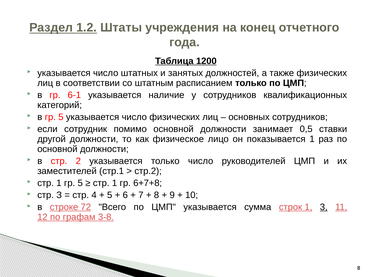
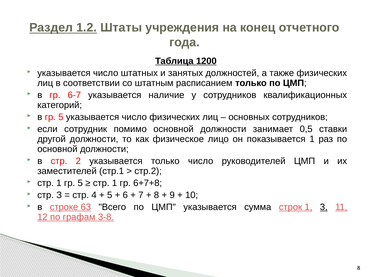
6-1: 6-1 -> 6-7
72: 72 -> 63
